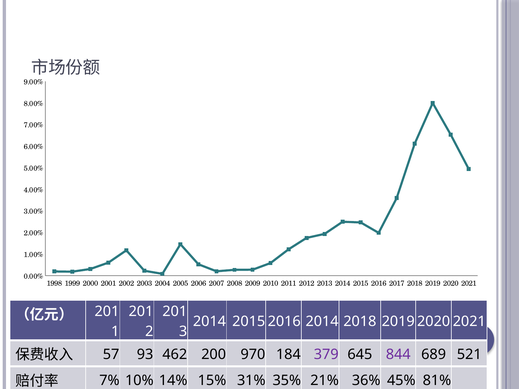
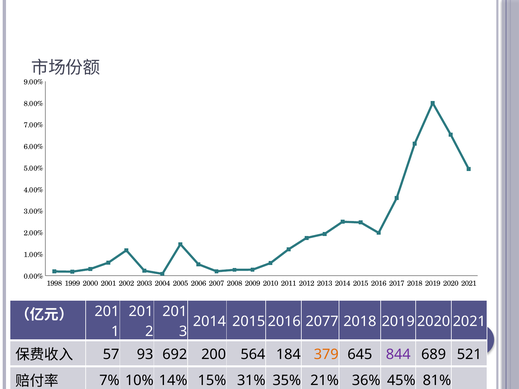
2014 at (322, 322): 2014 -> 2077
462: 462 -> 692
970: 970 -> 564
379 colour: purple -> orange
